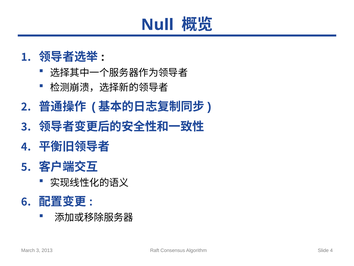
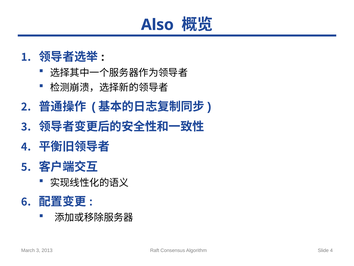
Null: Null -> Also
